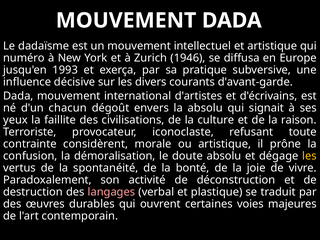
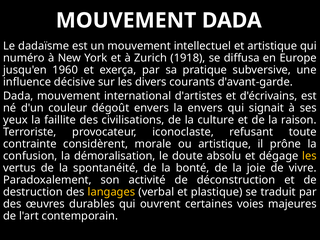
1946: 1946 -> 1918
1993: 1993 -> 1960
chacun: chacun -> couleur
la absolu: absolu -> envers
langages colour: pink -> yellow
